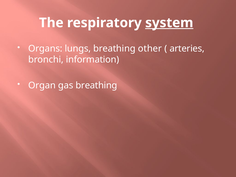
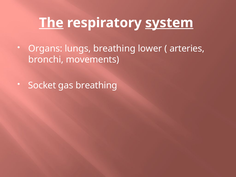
The underline: none -> present
other: other -> lower
information: information -> movements
Organ: Organ -> Socket
